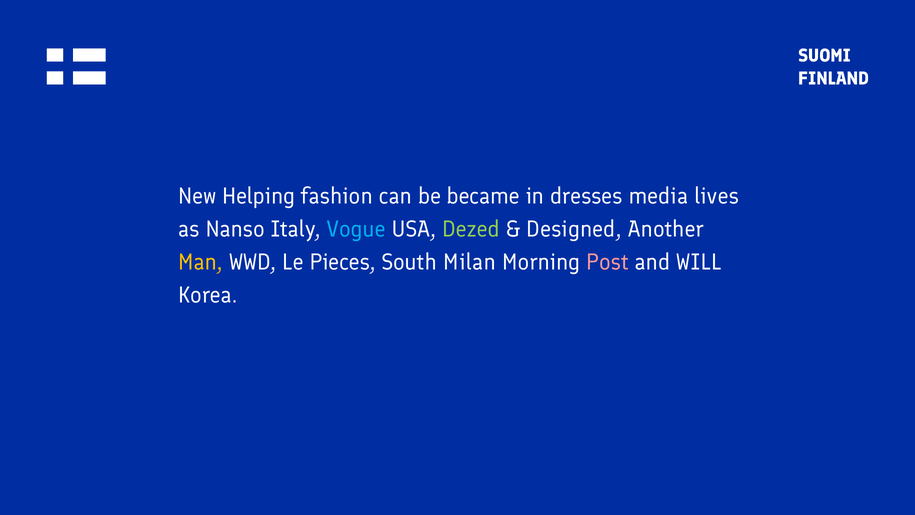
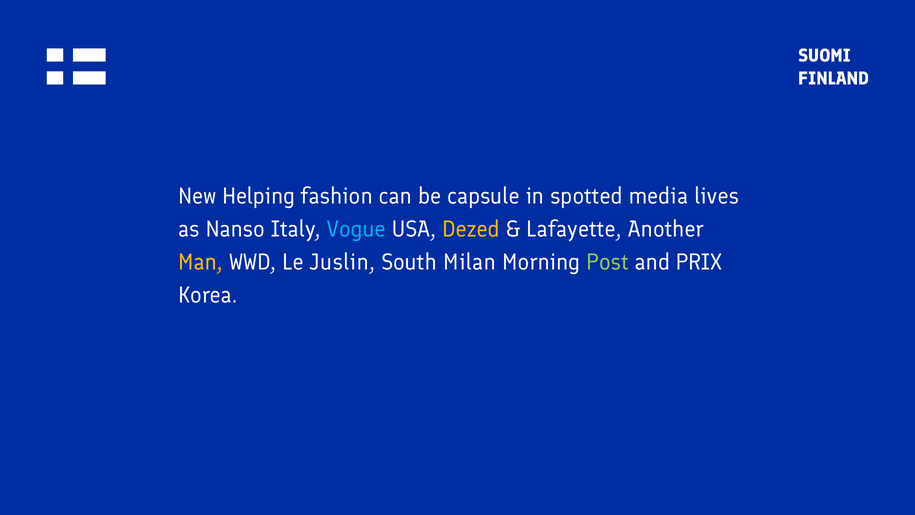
became: became -> capsule
dresses: dresses -> spotted
Dezed colour: light green -> yellow
Designed: Designed -> Lafayette
Pieces: Pieces -> Juslin
Post colour: pink -> light green
WILL: WILL -> PRIX
